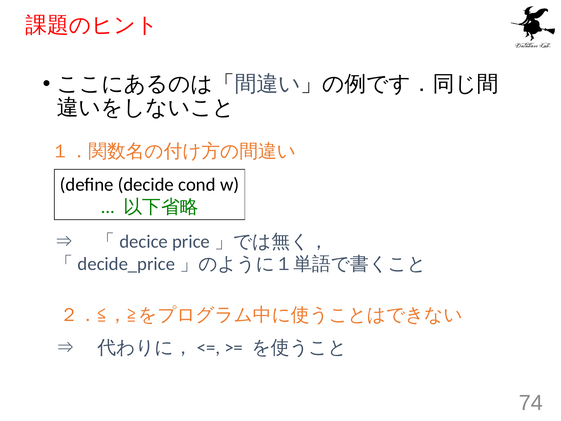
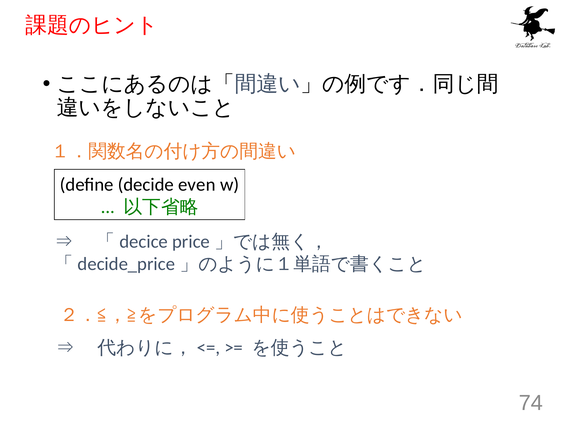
cond: cond -> even
